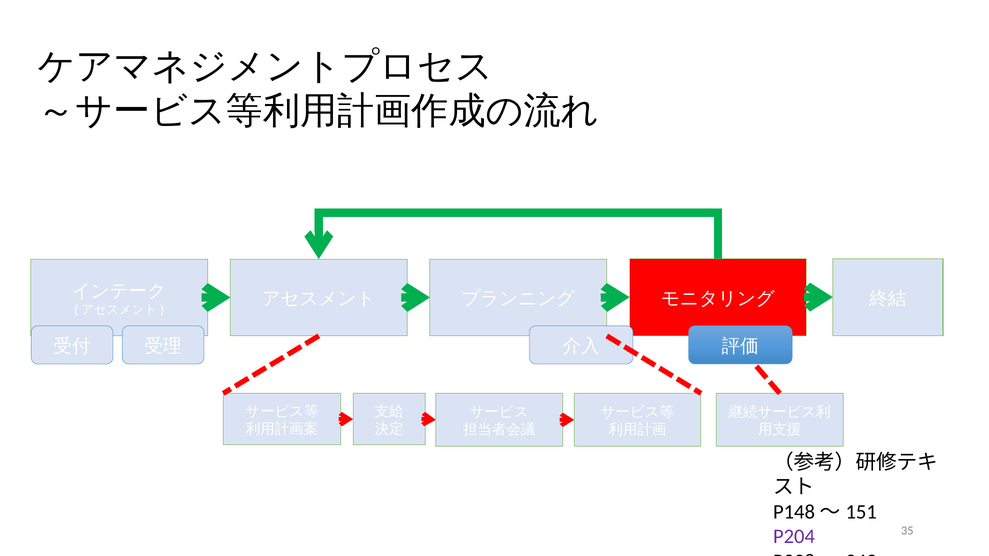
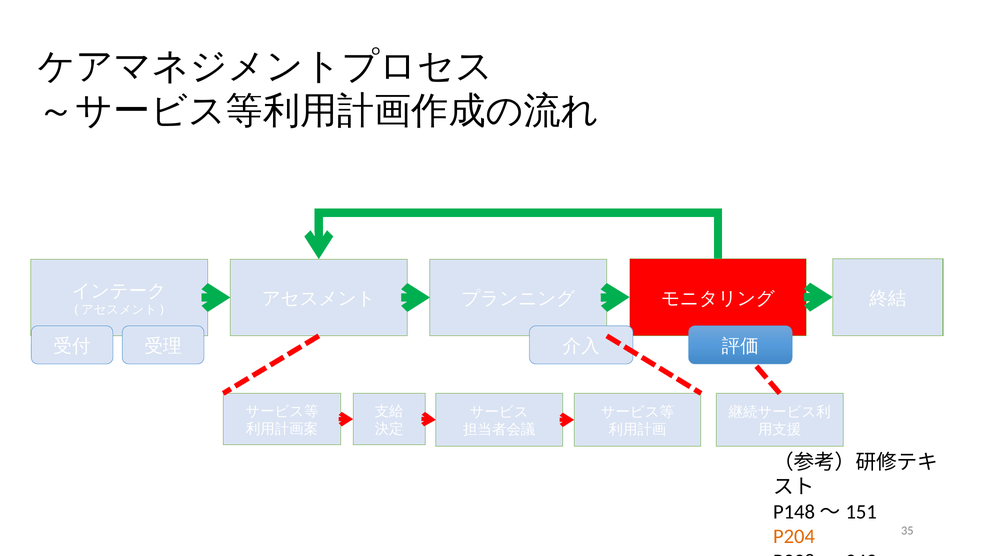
P204 colour: purple -> orange
